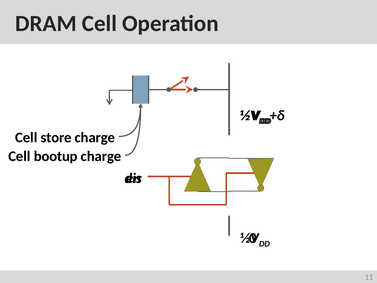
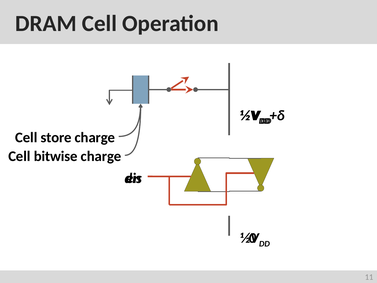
bootup: bootup -> bitwise
